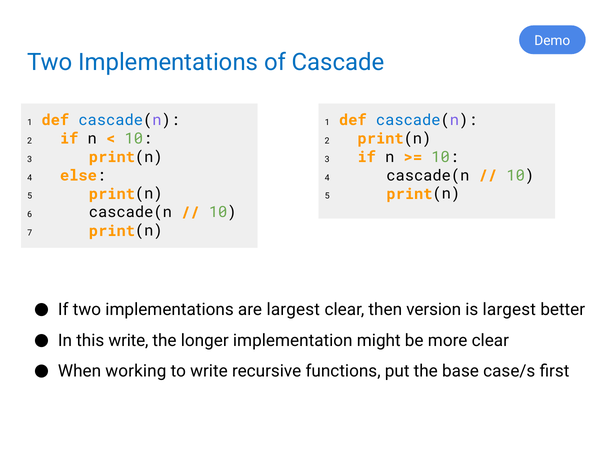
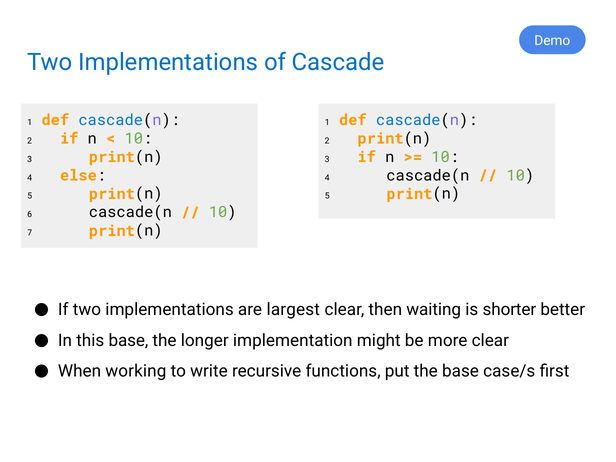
version: version -> waiting
is largest: largest -> shorter
this write: write -> base
